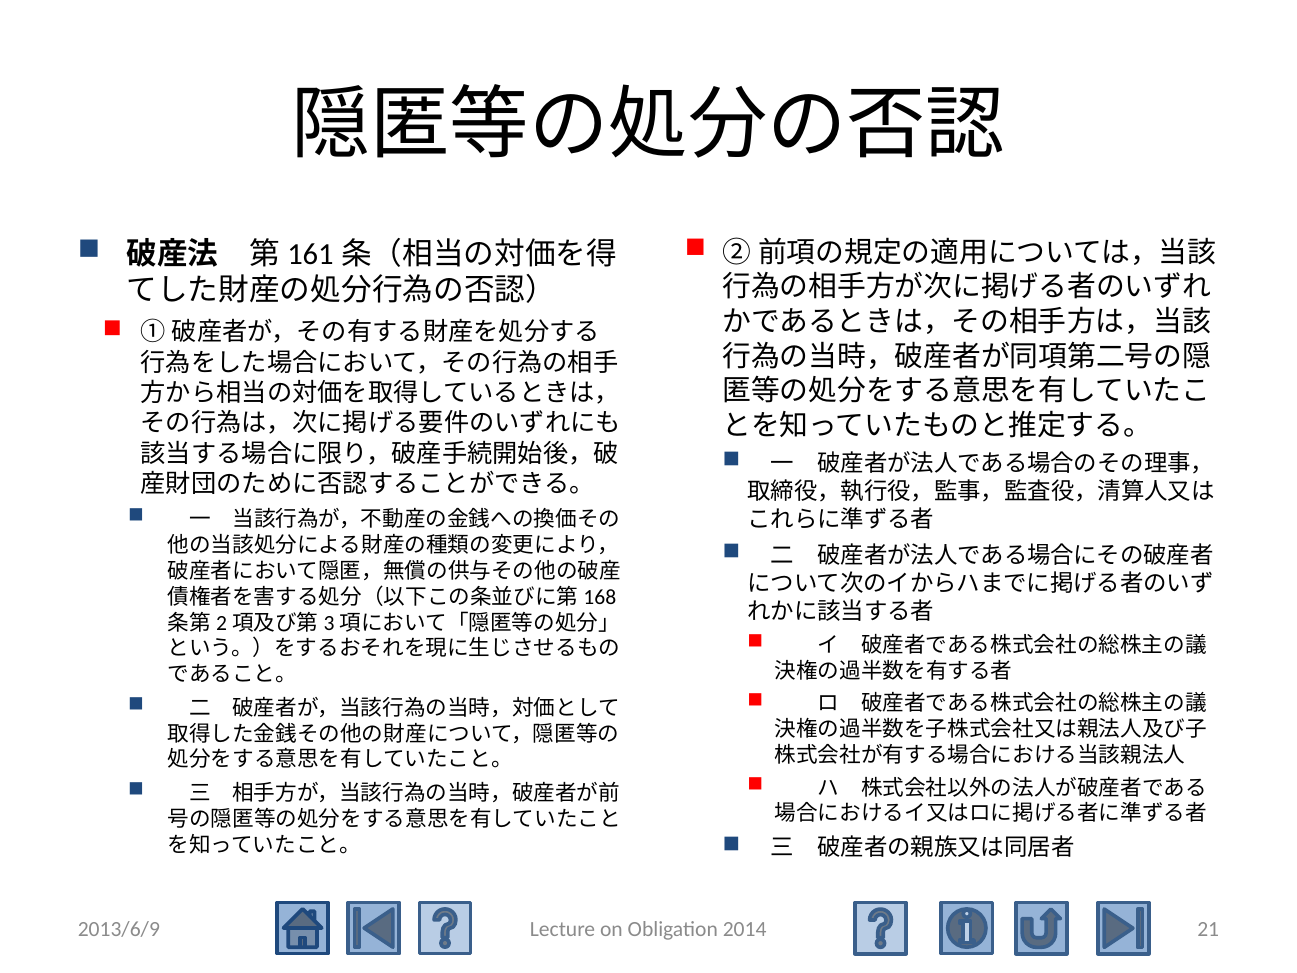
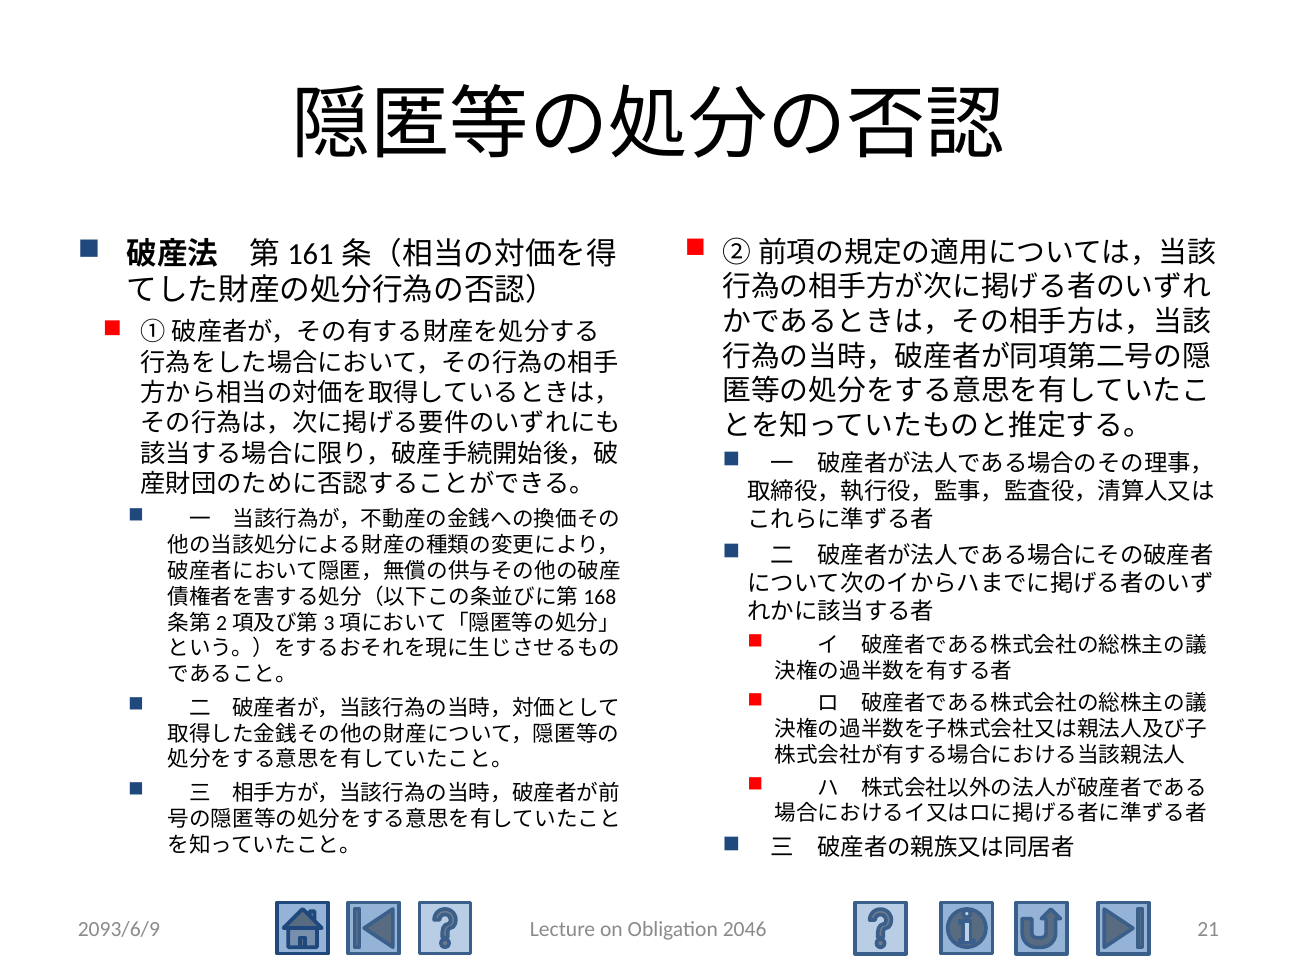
2013/6/9: 2013/6/9 -> 2093/6/9
2014: 2014 -> 2046
